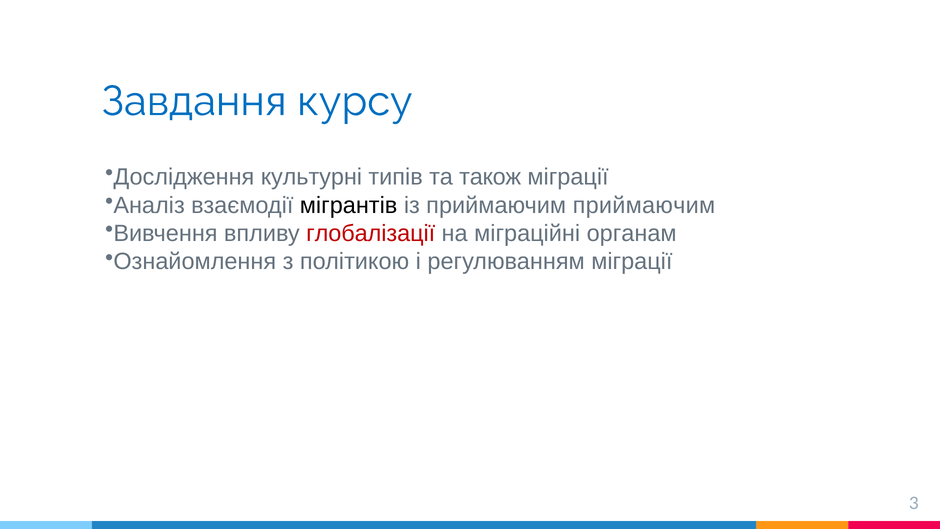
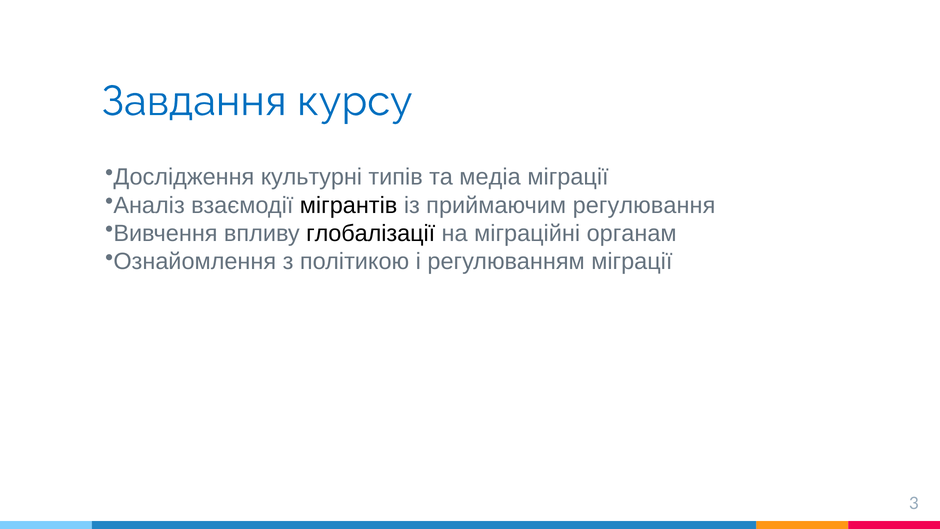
також: також -> медіа
приймаючим приймаючим: приймаючим -> регулювання
глобалізації colour: red -> black
